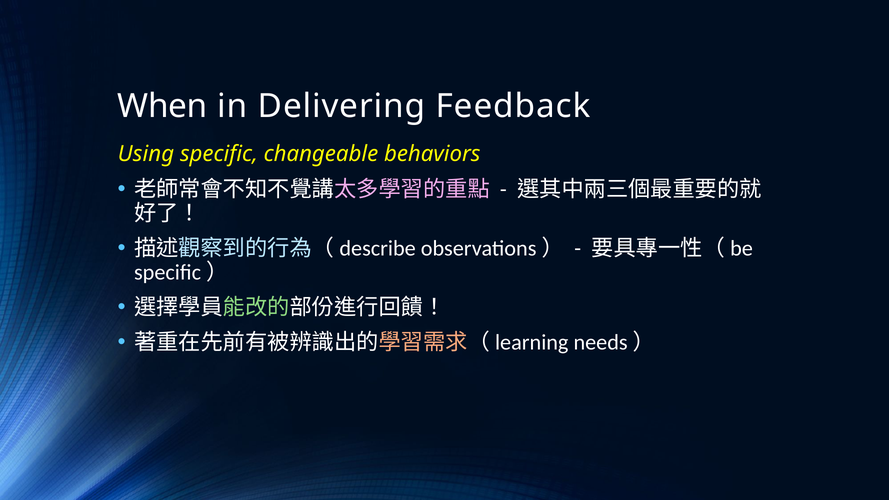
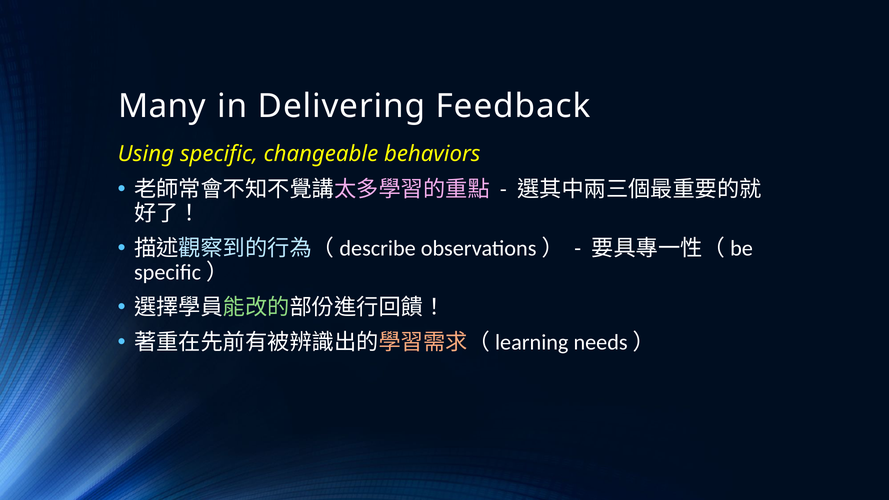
When: When -> Many
